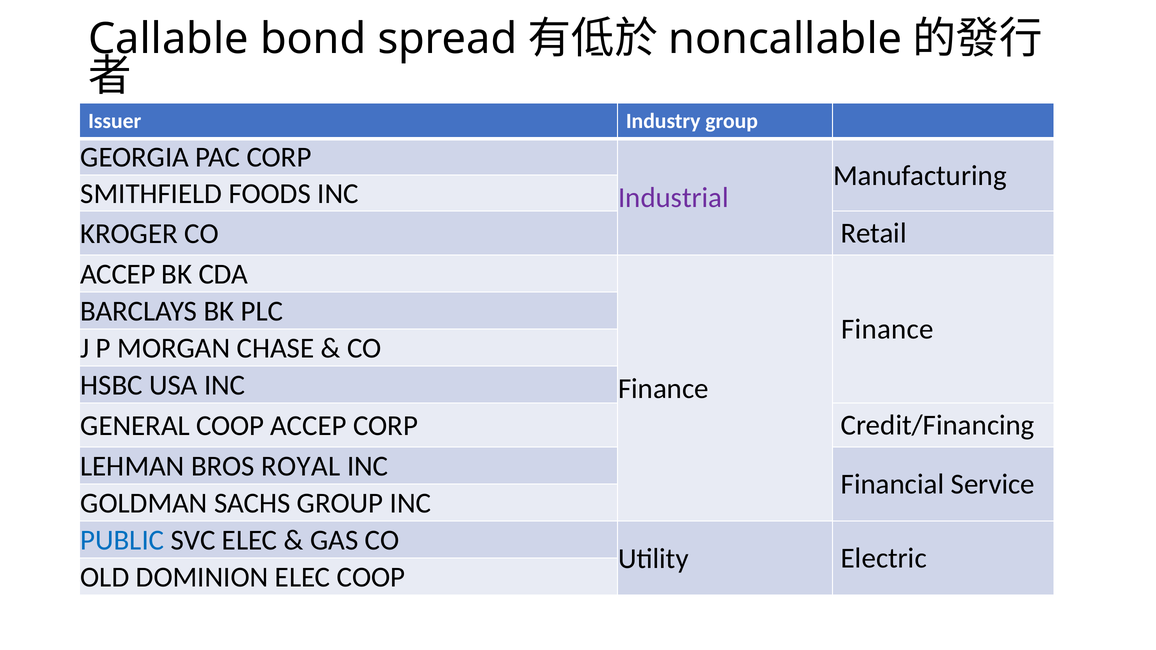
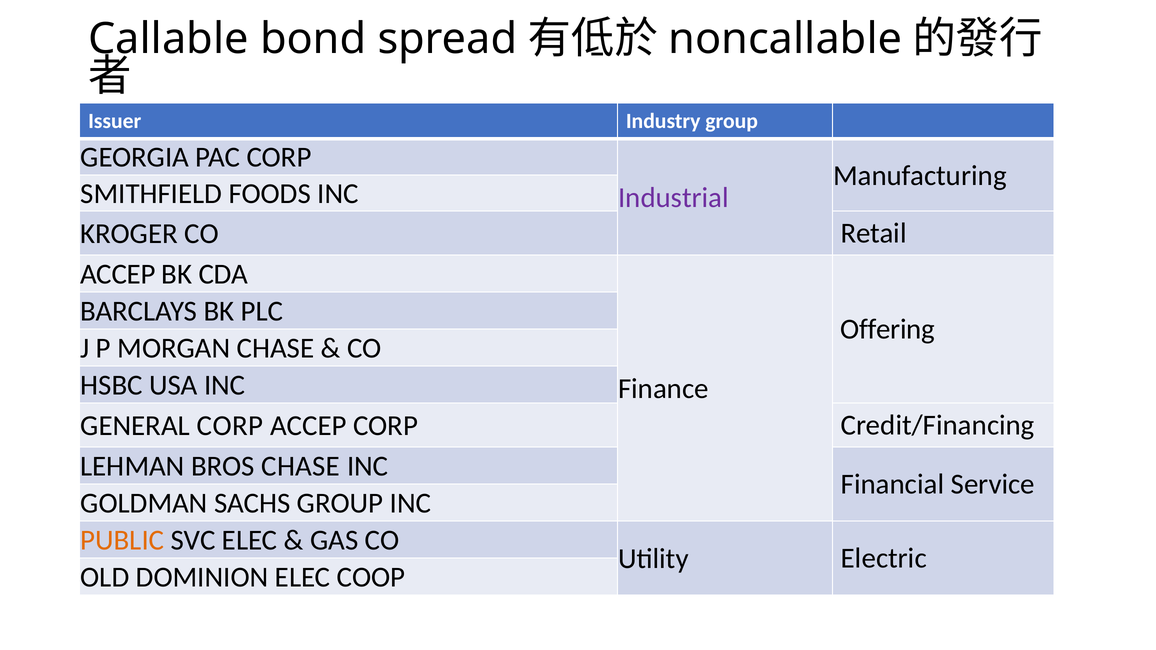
Finance at (887, 329): Finance -> Offering
GENERAL COOP: COOP -> CORP
BROS ROYAL: ROYAL -> CHASE
PUBLIC colour: blue -> orange
